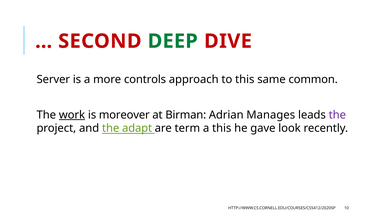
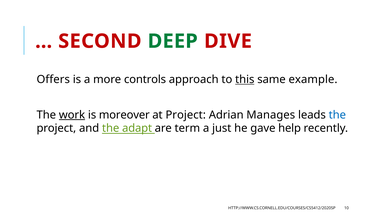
Server: Server -> Offers
this at (245, 79) underline: none -> present
common: common -> example
at Birman: Birman -> Project
the at (337, 115) colour: purple -> blue
a this: this -> just
look: look -> help
